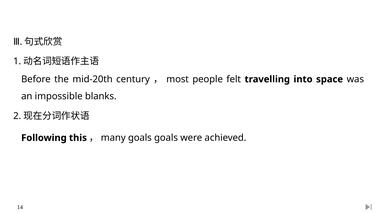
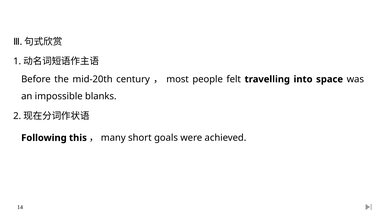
goals at (140, 138): goals -> short
